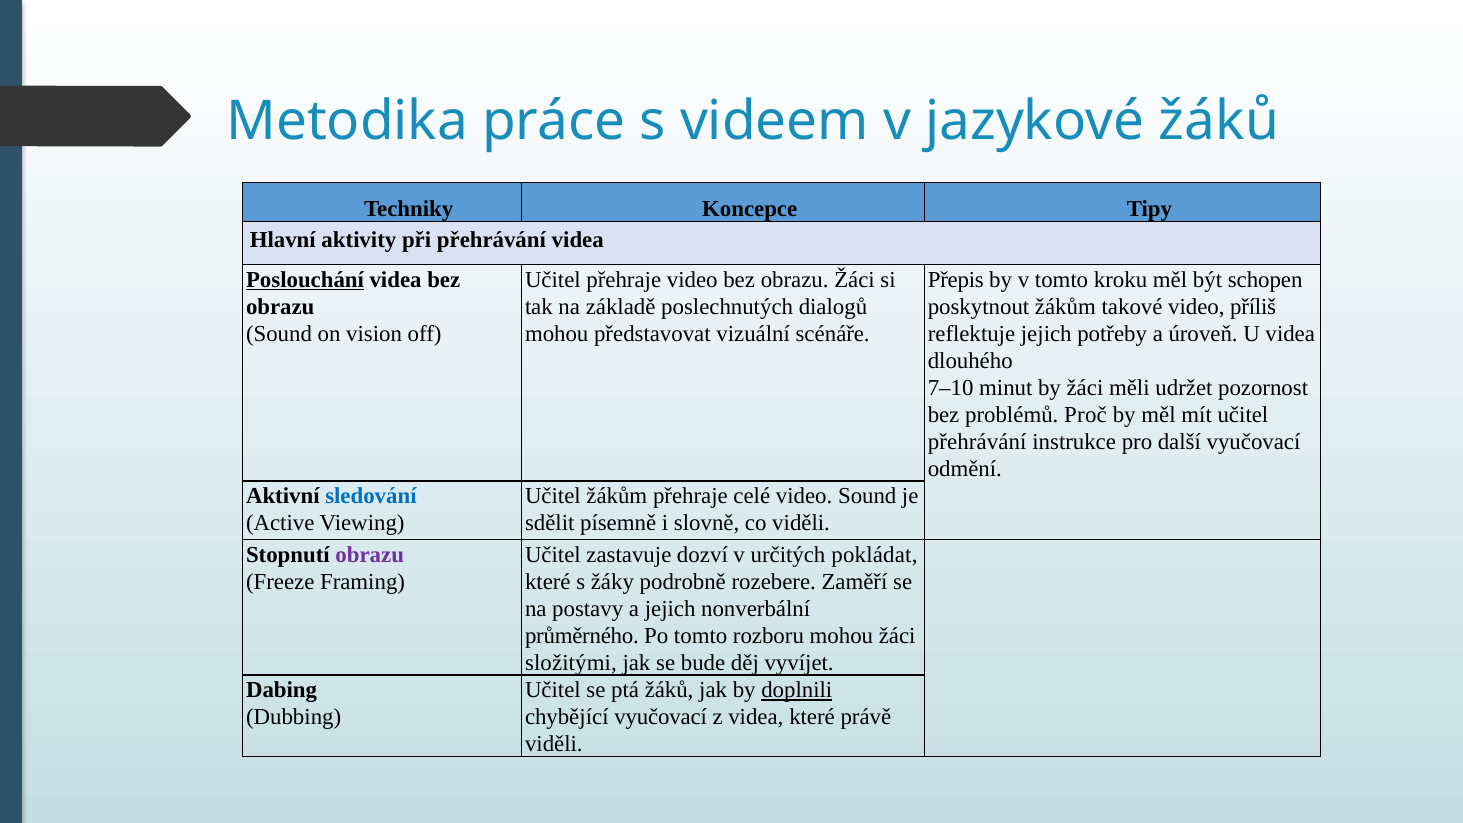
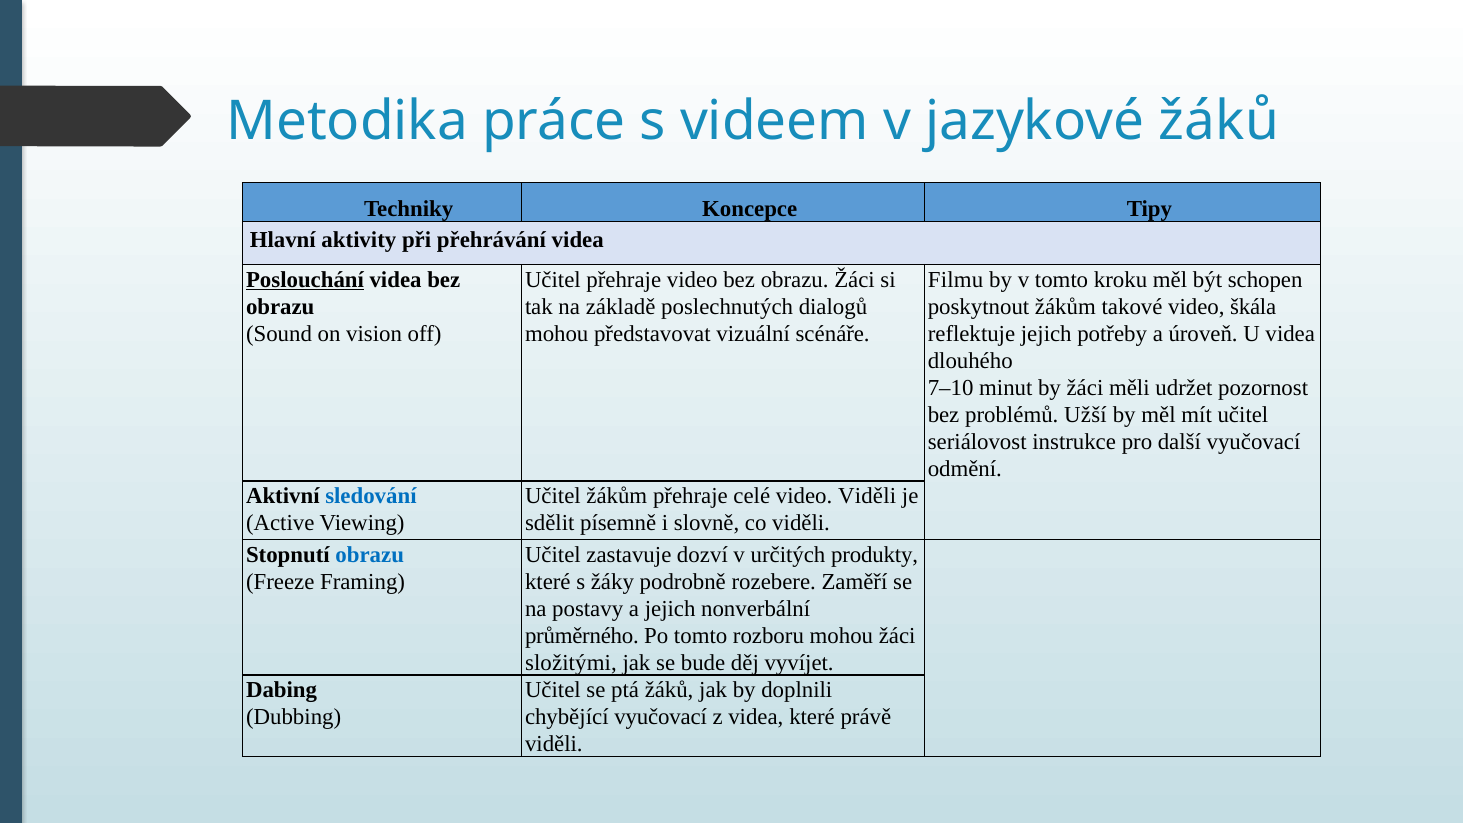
Přepis: Přepis -> Filmu
příliš: příliš -> škála
Proč: Proč -> Užší
přehrávání at (977, 442): přehrávání -> seriálovost
video Sound: Sound -> Viděli
obrazu at (370, 555) colour: purple -> blue
pokládat: pokládat -> produkty
doplnili underline: present -> none
